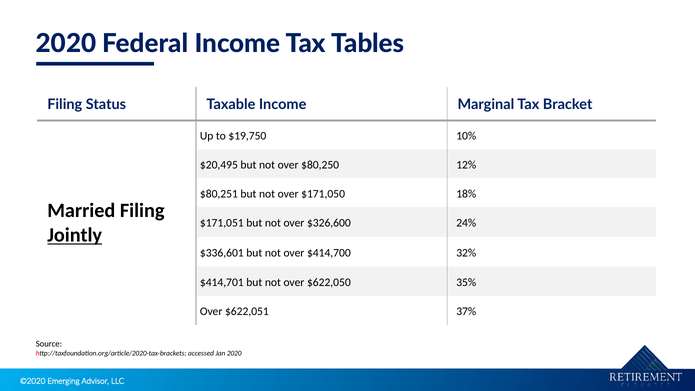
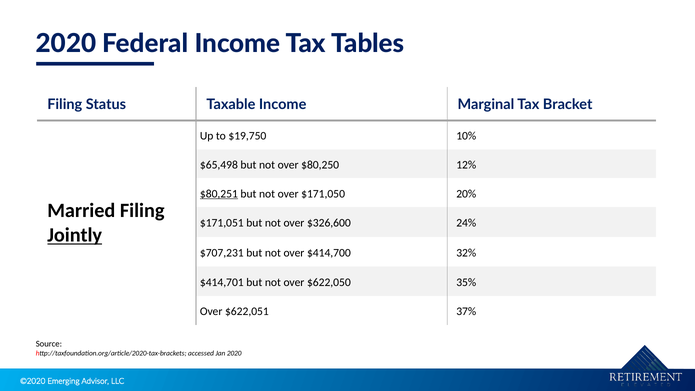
$20,495: $20,495 -> $65,498
$80,251 underline: none -> present
18%: 18% -> 20%
$336,601: $336,601 -> $707,231
